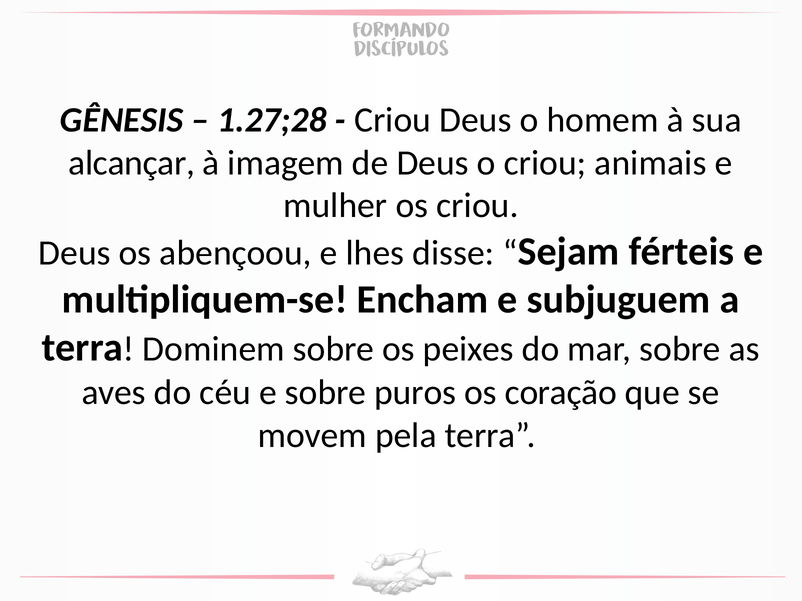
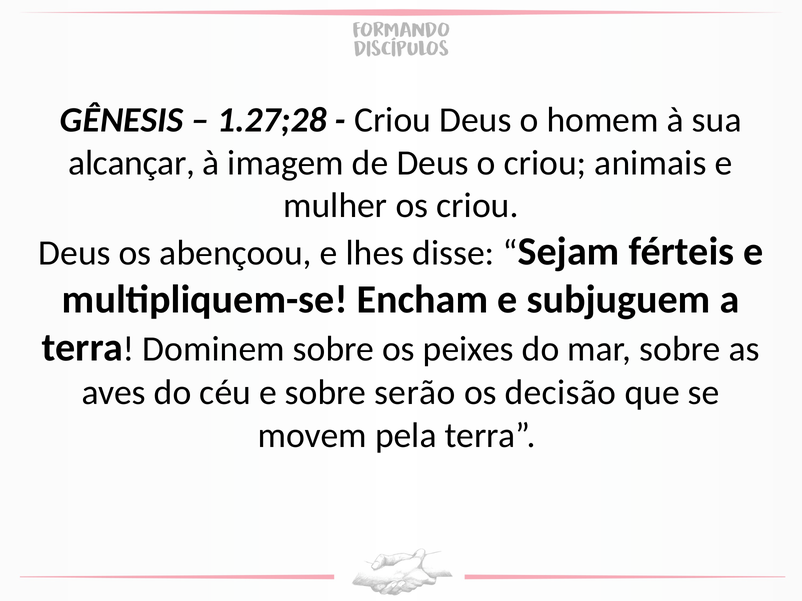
puros: puros -> serão
coração: coração -> decisão
